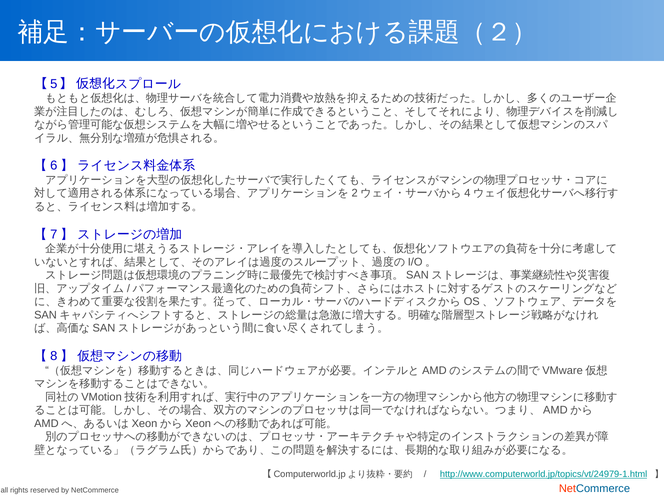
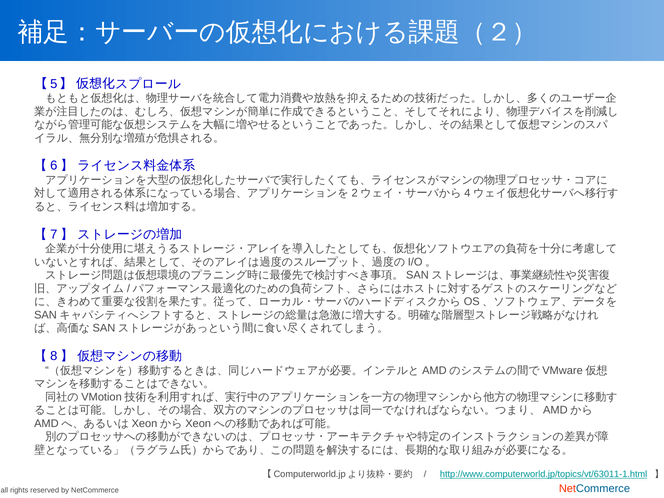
http://www.computerworld.jp/topics/vt/24979-1.html: http://www.computerworld.jp/topics/vt/24979-1.html -> http://www.computerworld.jp/topics/vt/63011-1.html
